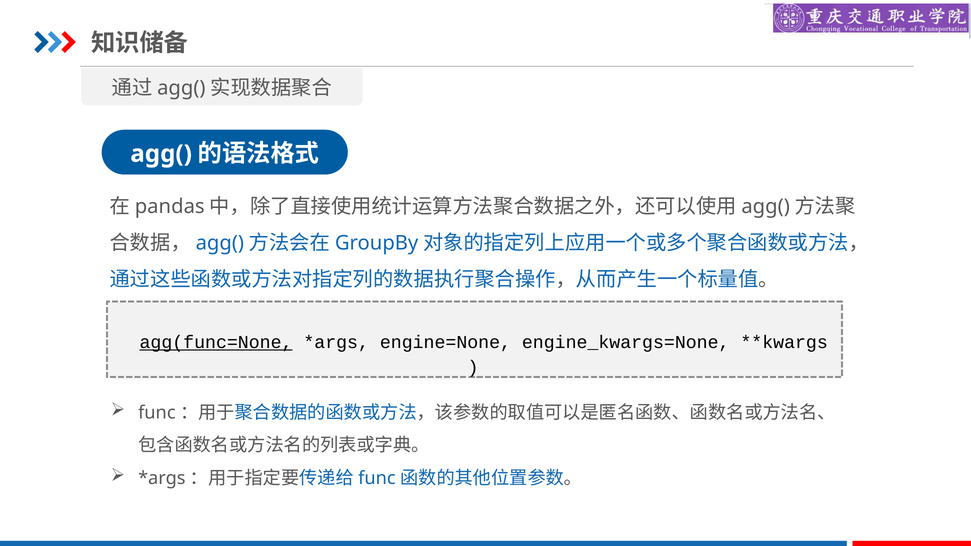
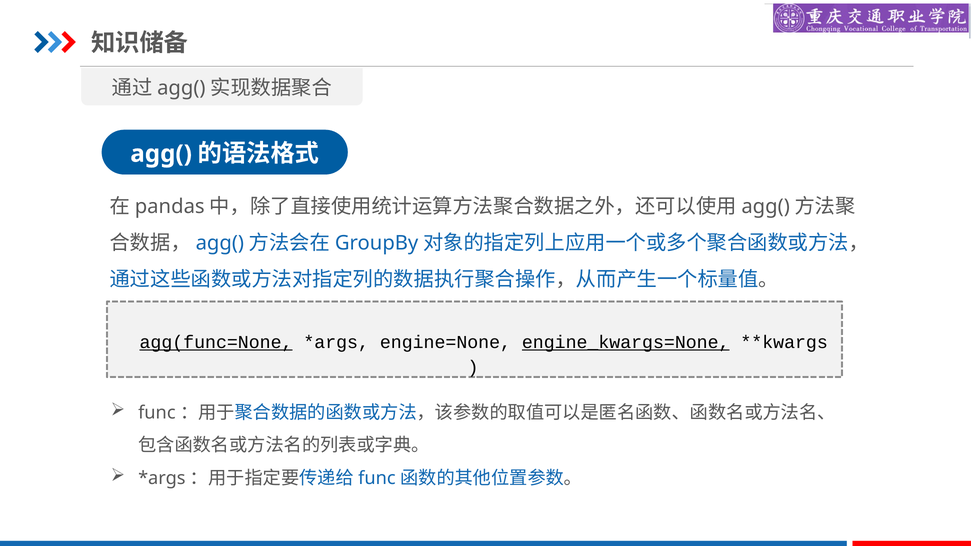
engine_kwargs=None underline: none -> present
